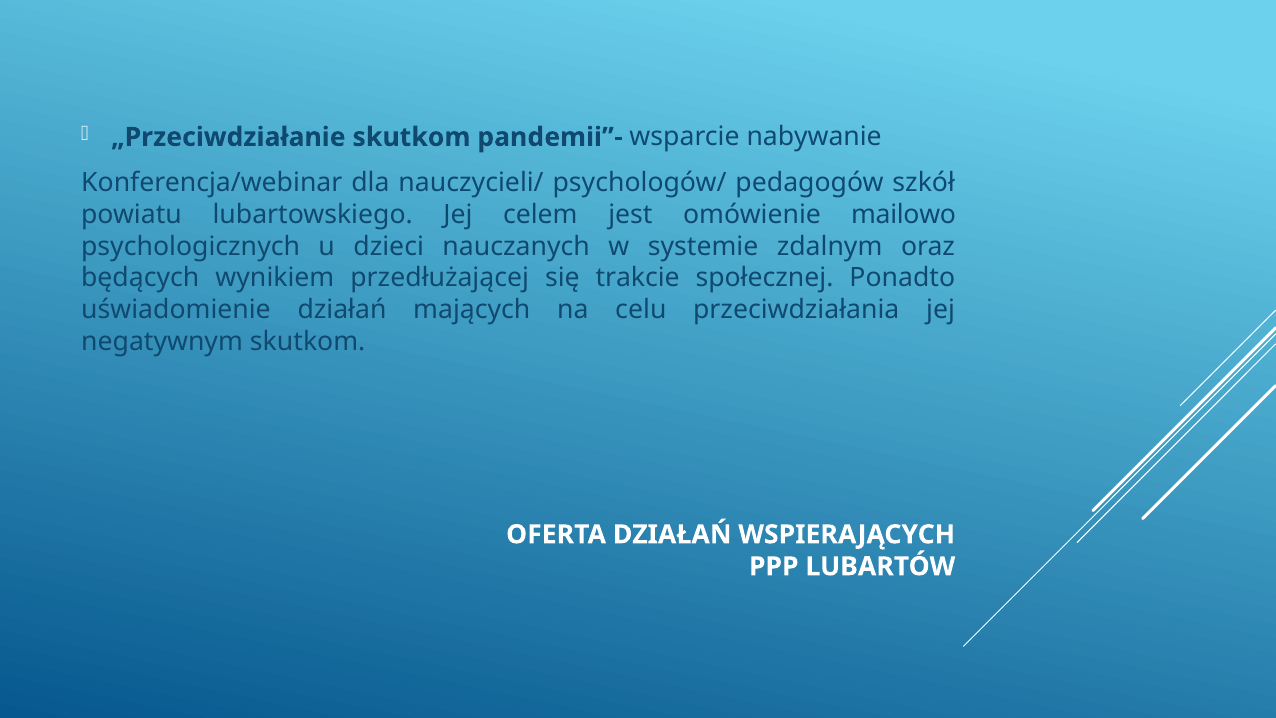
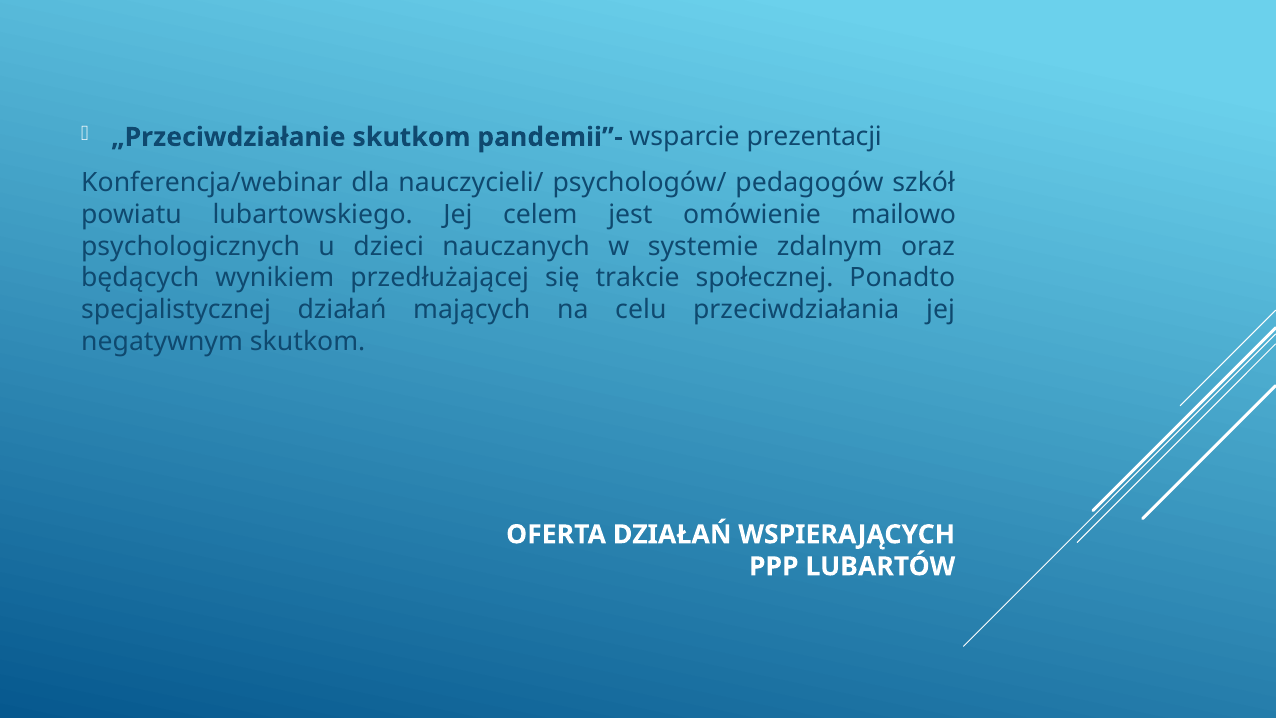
nabywanie: nabywanie -> prezentacji
uświadomienie: uświadomienie -> specjalistycznej
